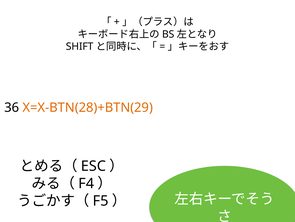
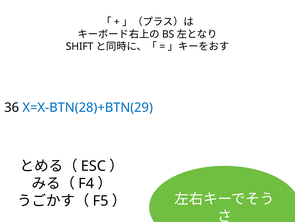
X=X-BTN(28)+BTN(29 colour: orange -> blue
